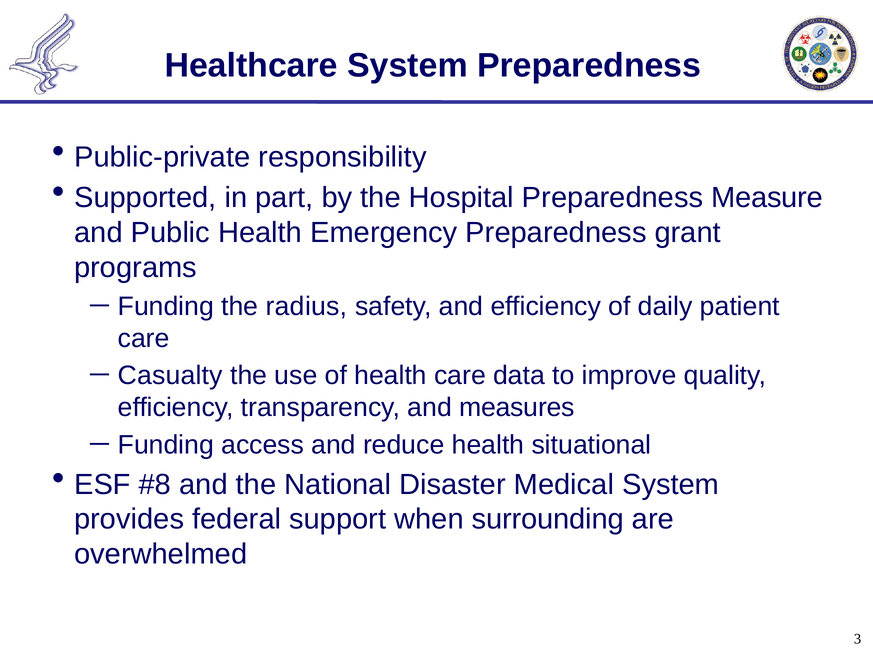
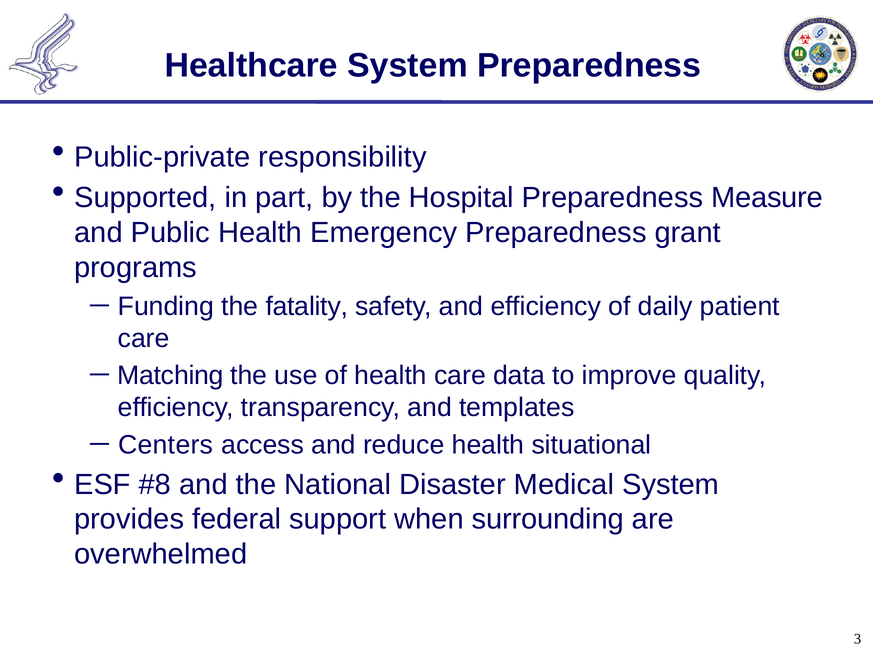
radius: radius -> fatality
Casualty: Casualty -> Matching
measures: measures -> templates
Funding at (166, 445): Funding -> Centers
